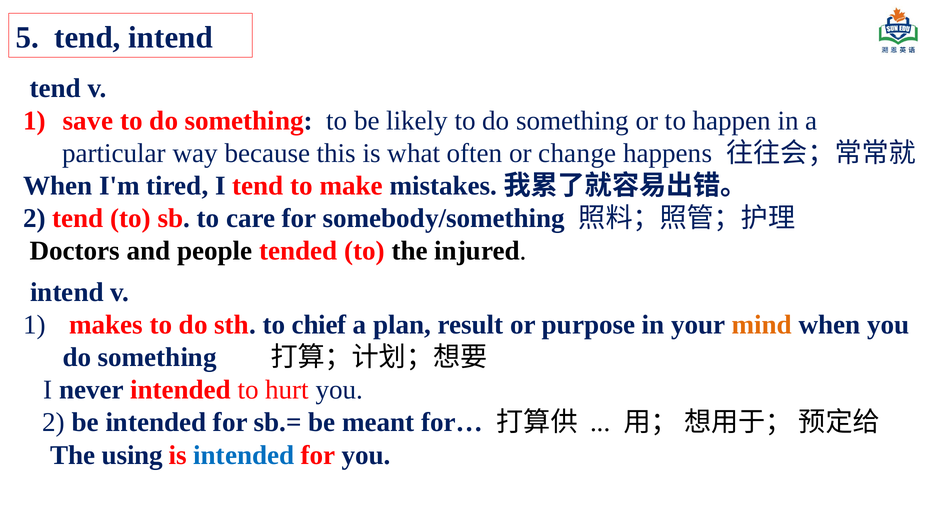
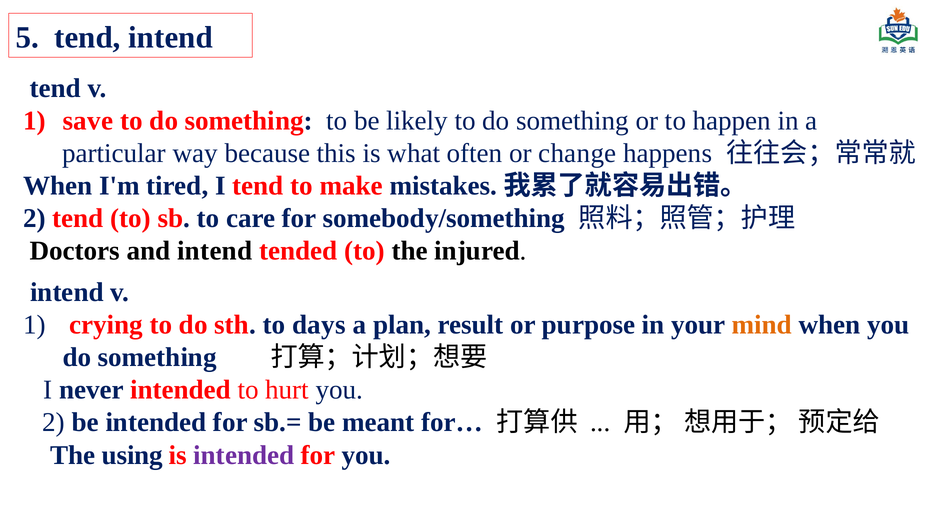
and people: people -> intend
makes: makes -> crying
chief: chief -> days
intended at (244, 455) colour: blue -> purple
